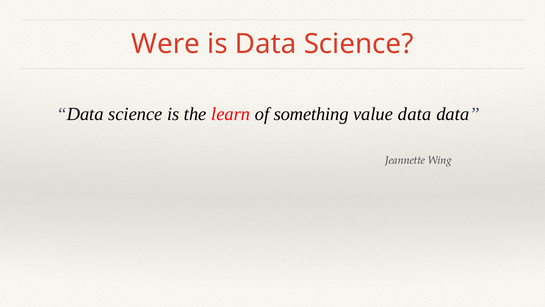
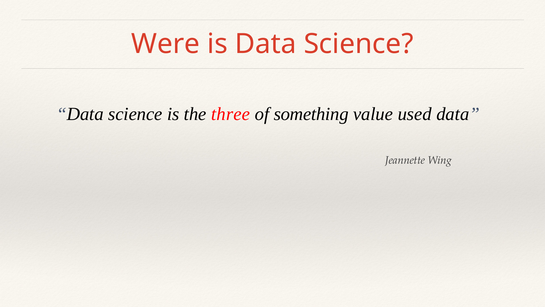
learn: learn -> three
value data: data -> used
